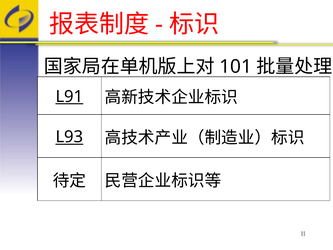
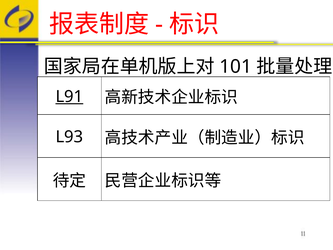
L93 underline: present -> none
